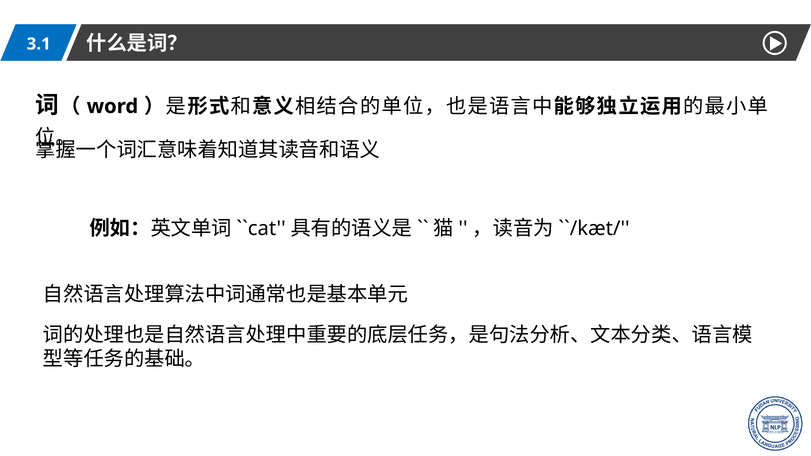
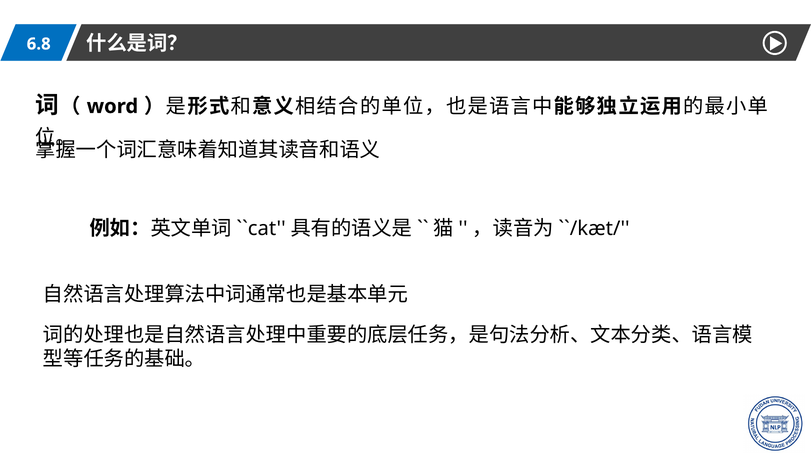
3.1: 3.1 -> 6.8
